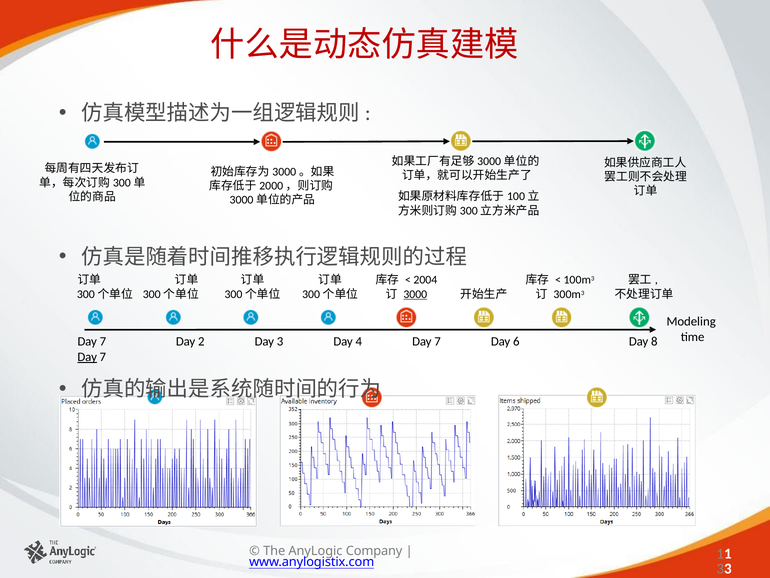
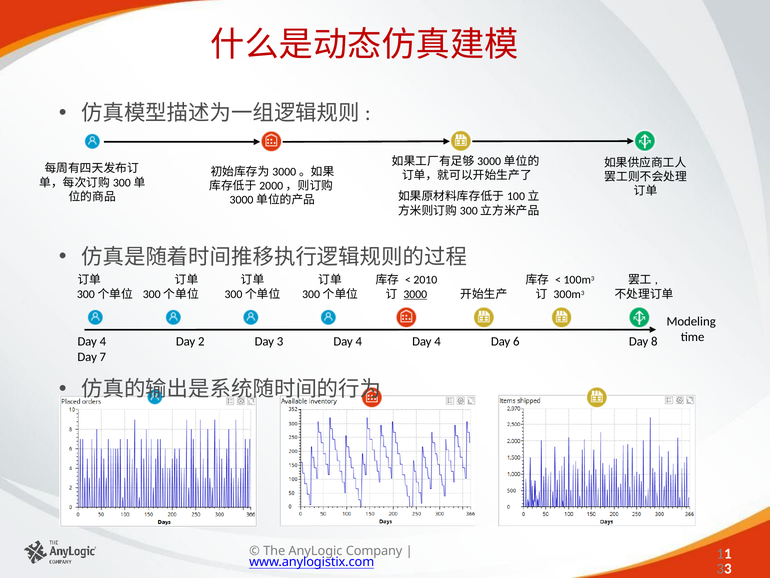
2004: 2004 -> 2010
7 at (103, 341): 7 -> 4
4 Day 7: 7 -> 4
Day at (87, 357) underline: present -> none
